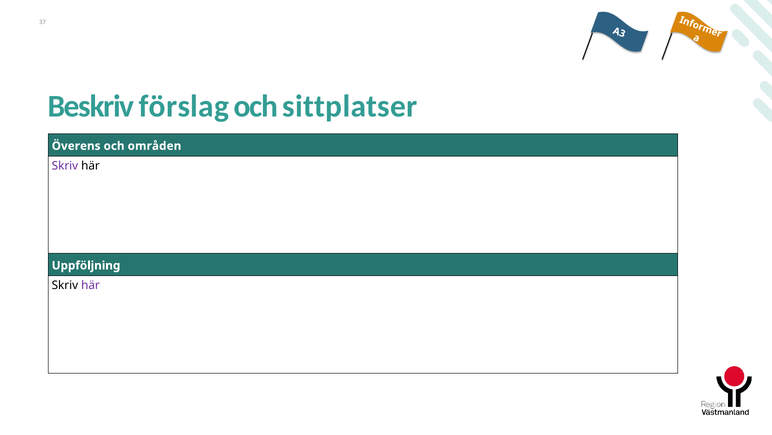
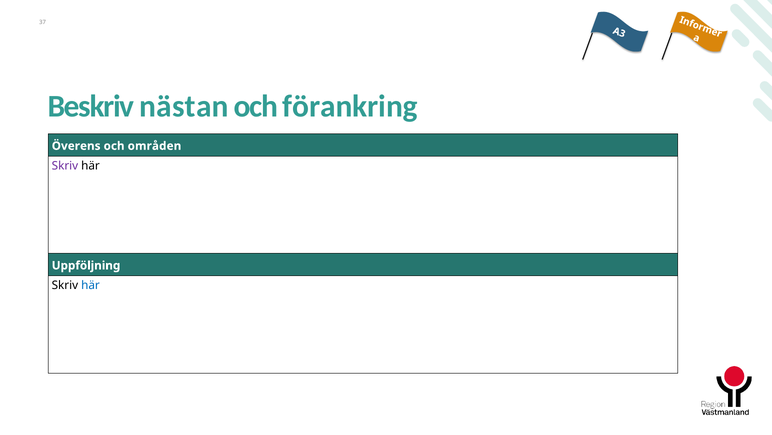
förslag: förslag -> nästan
sittplatser: sittplatser -> förankring
här at (91, 285) colour: purple -> blue
